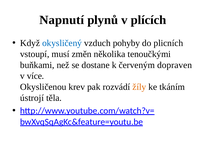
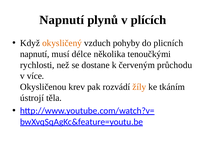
okysličený colour: blue -> orange
vstoupí at (35, 54): vstoupí -> napnutí
změn: změn -> délce
buňkami: buňkami -> rychlosti
dopraven: dopraven -> průchodu
